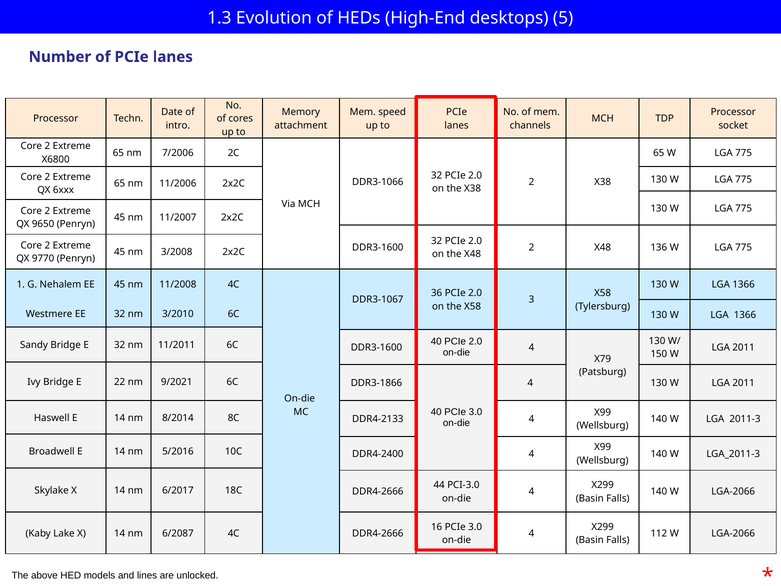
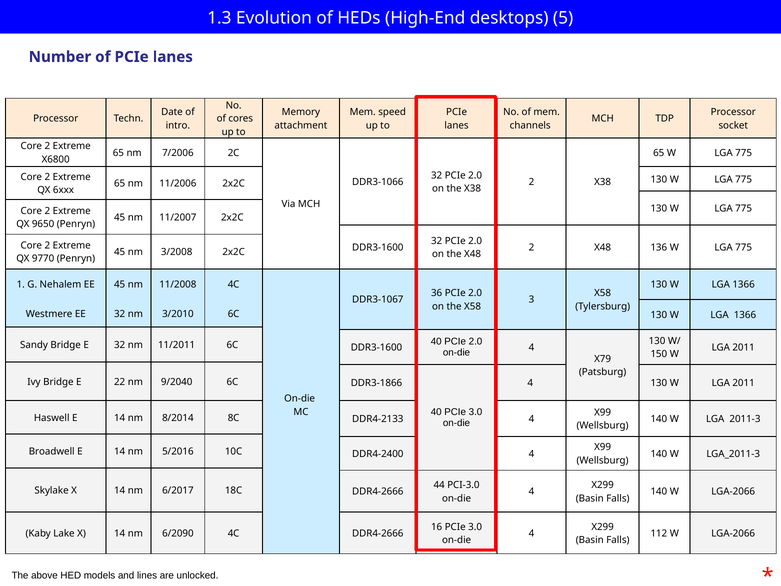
9/2021: 9/2021 -> 9/2040
6/2087: 6/2087 -> 6/2090
